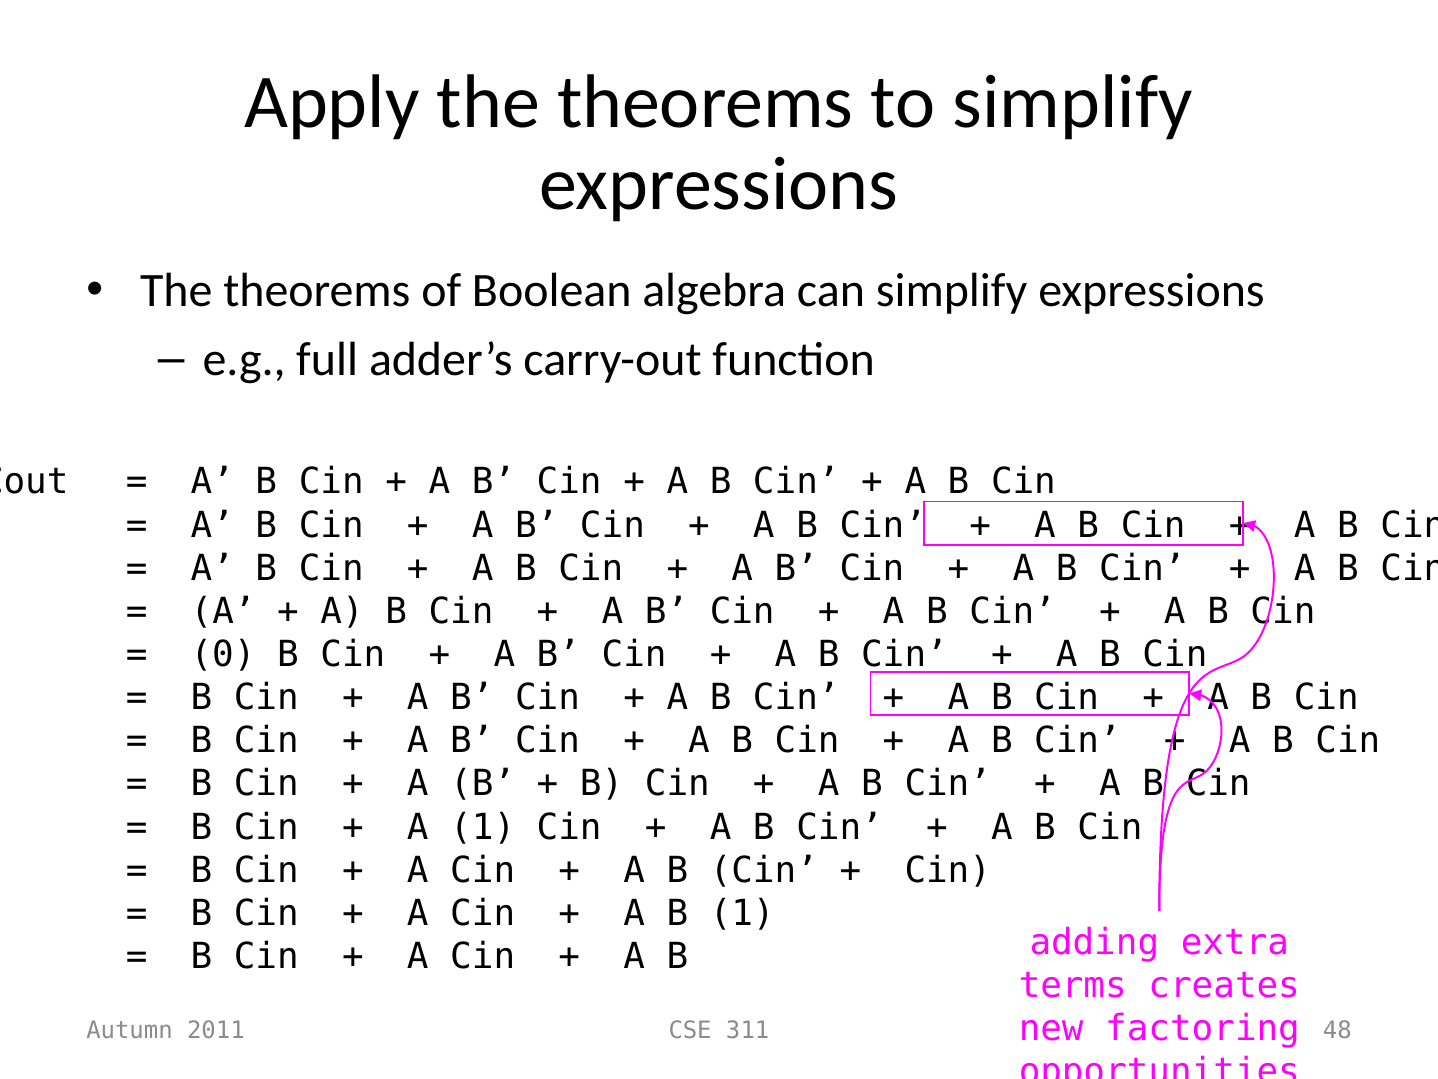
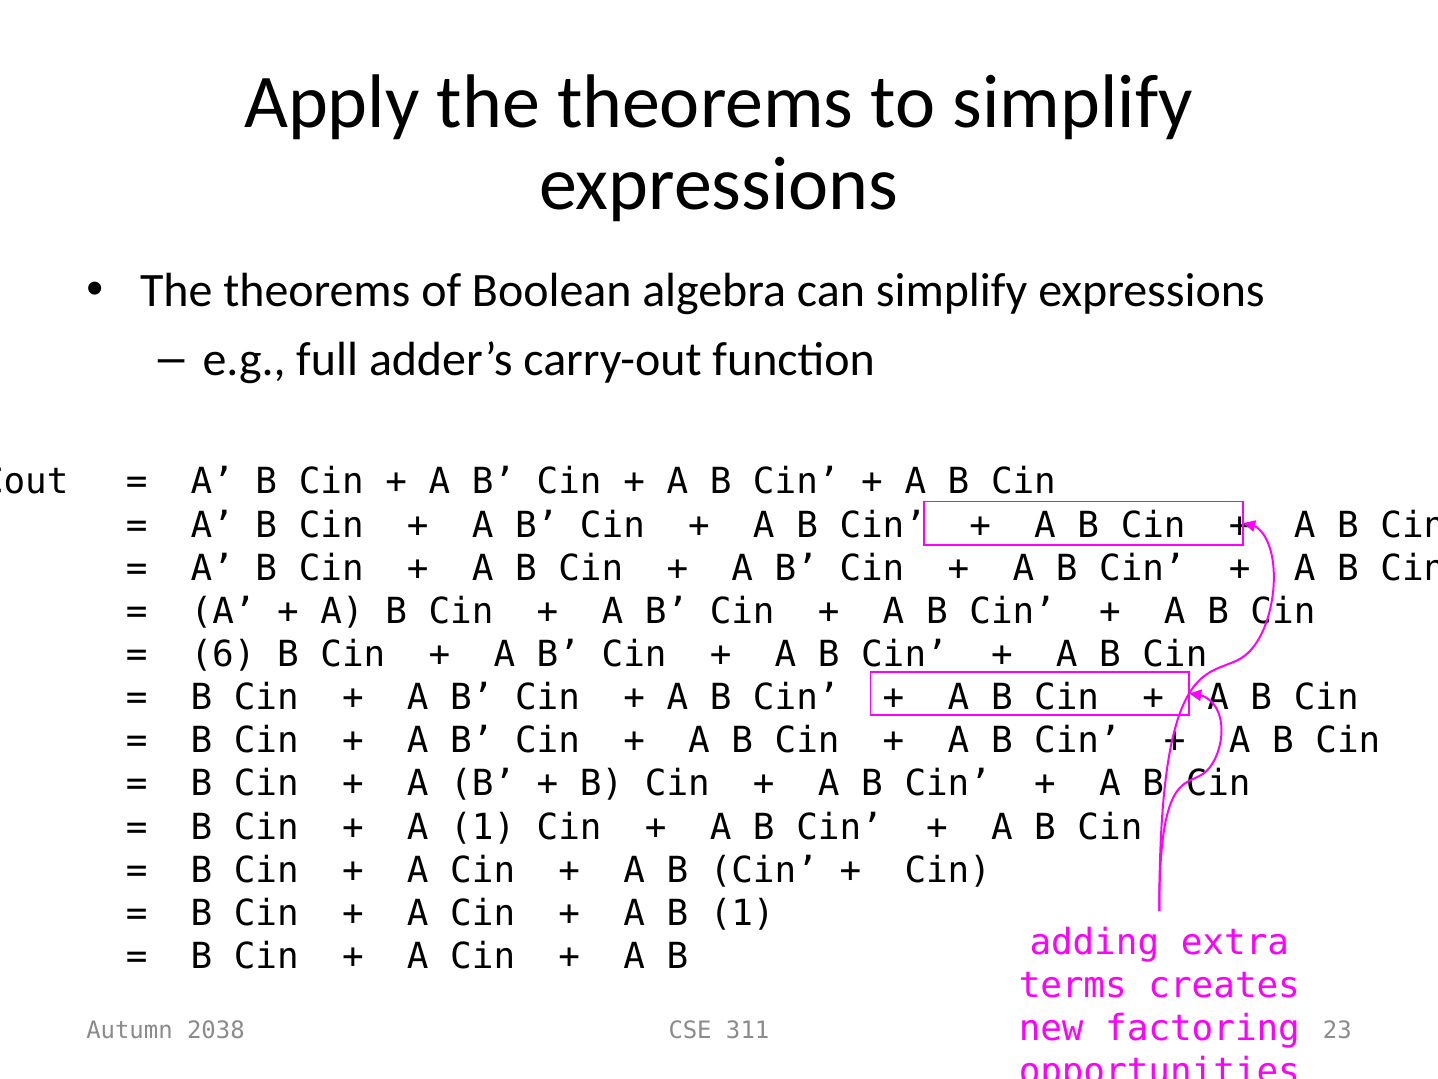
0: 0 -> 6
2011: 2011 -> 2038
48: 48 -> 23
